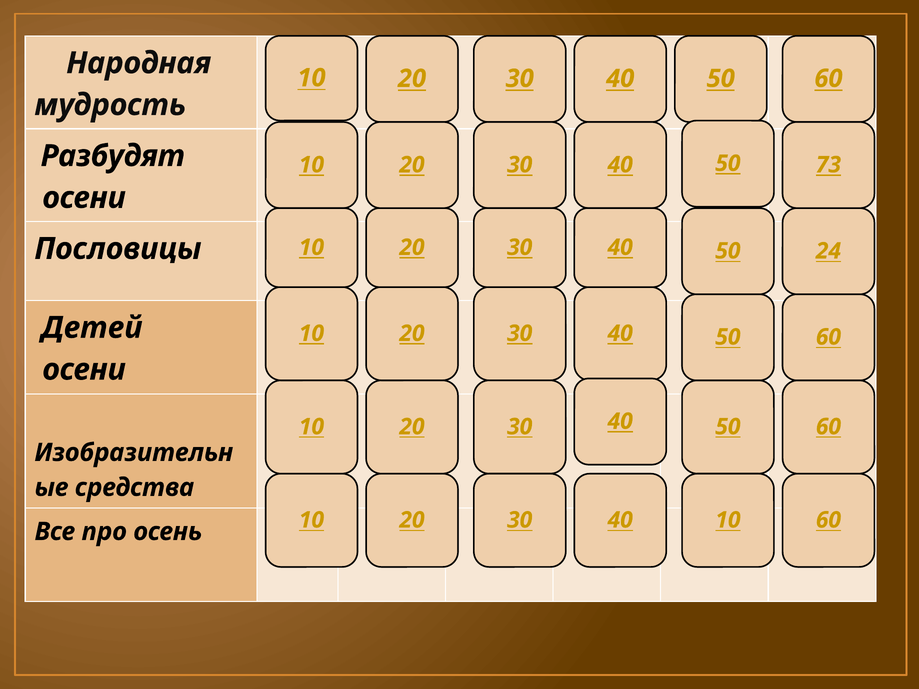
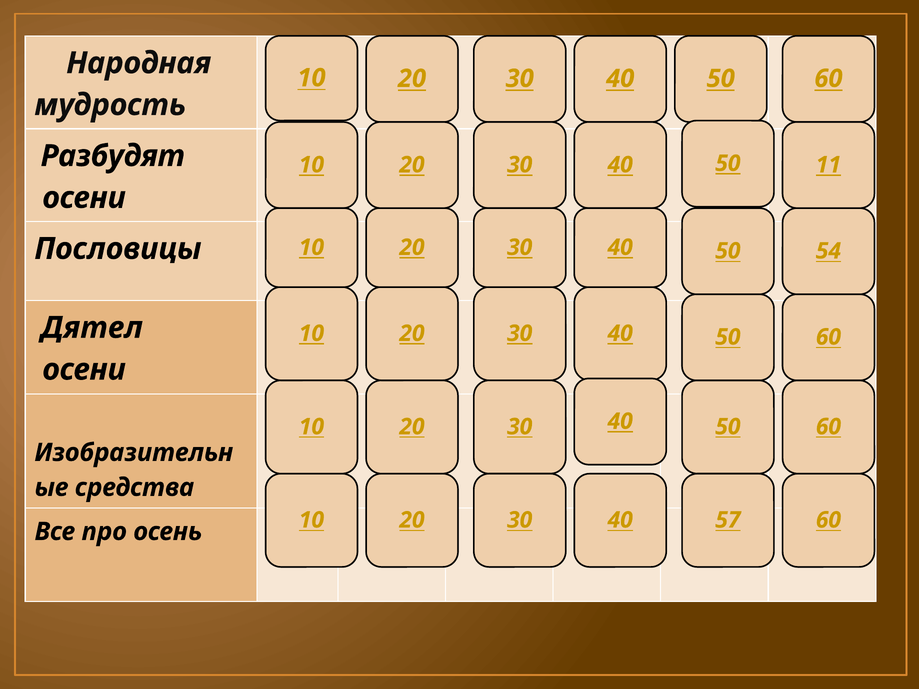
73: 73 -> 11
24: 24 -> 54
Детей: Детей -> Дятел
40 10: 10 -> 57
